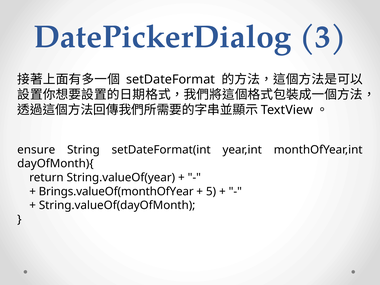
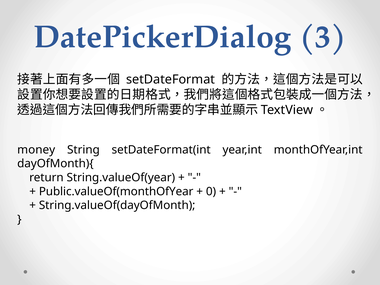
ensure: ensure -> money
Brings.valueOf(monthOfYear: Brings.valueOf(monthOfYear -> Public.valueOf(monthOfYear
5: 5 -> 0
